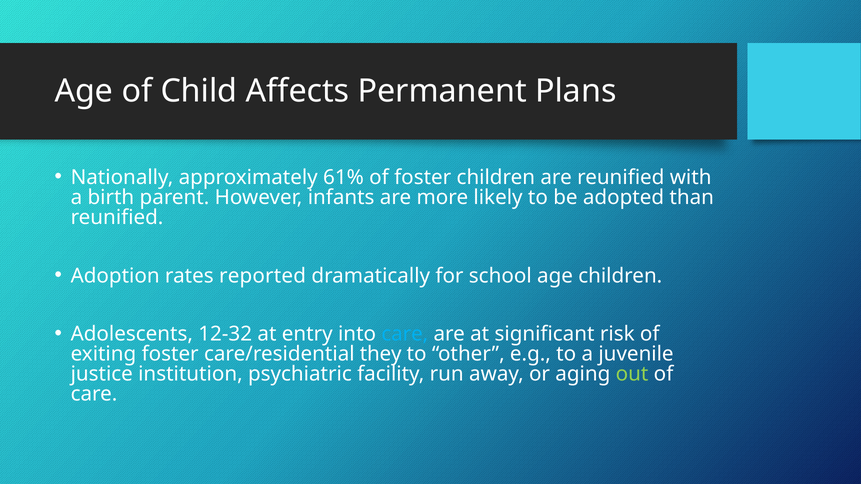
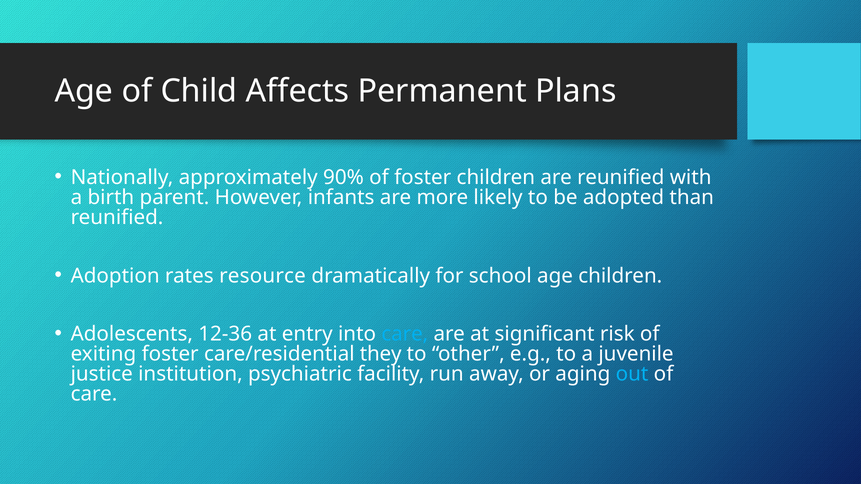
61%: 61% -> 90%
reported: reported -> resource
12-32: 12-32 -> 12-36
out colour: light green -> light blue
